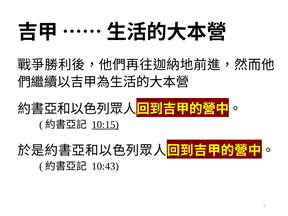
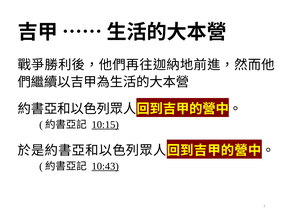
10:43 underline: none -> present
